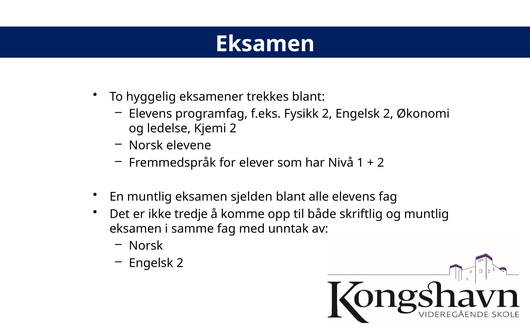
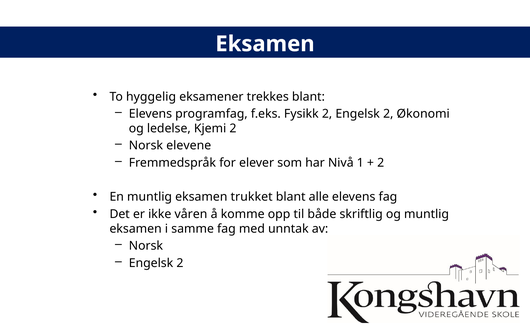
sjelden: sjelden -> trukket
tredje: tredje -> våren
